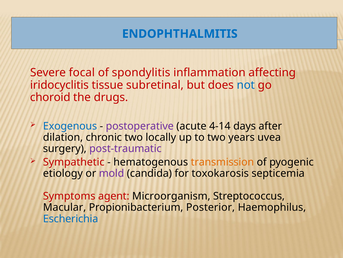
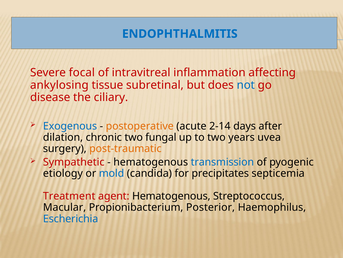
spondylitis: spondylitis -> intravitreal
iridocyclitis: iridocyclitis -> ankylosing
choroid: choroid -> disease
drugs: drugs -> ciliary
postoperative colour: purple -> orange
4-14: 4-14 -> 2-14
locally: locally -> fungal
post-traumatic colour: purple -> orange
transmission colour: orange -> blue
mold colour: purple -> blue
toxokarosis: toxokarosis -> precipitates
Symptoms: Symptoms -> Treatment
agent Microorganism: Microorganism -> Hematogenous
